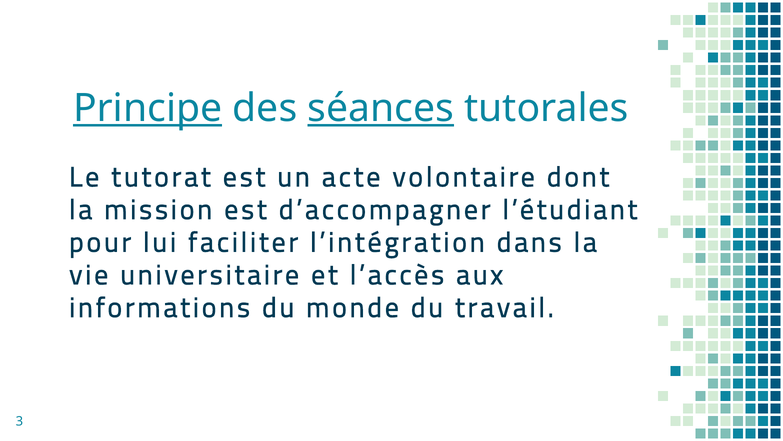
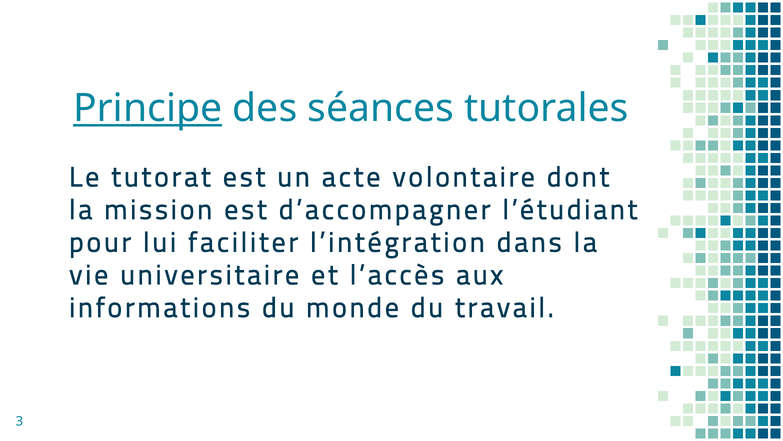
séances underline: present -> none
